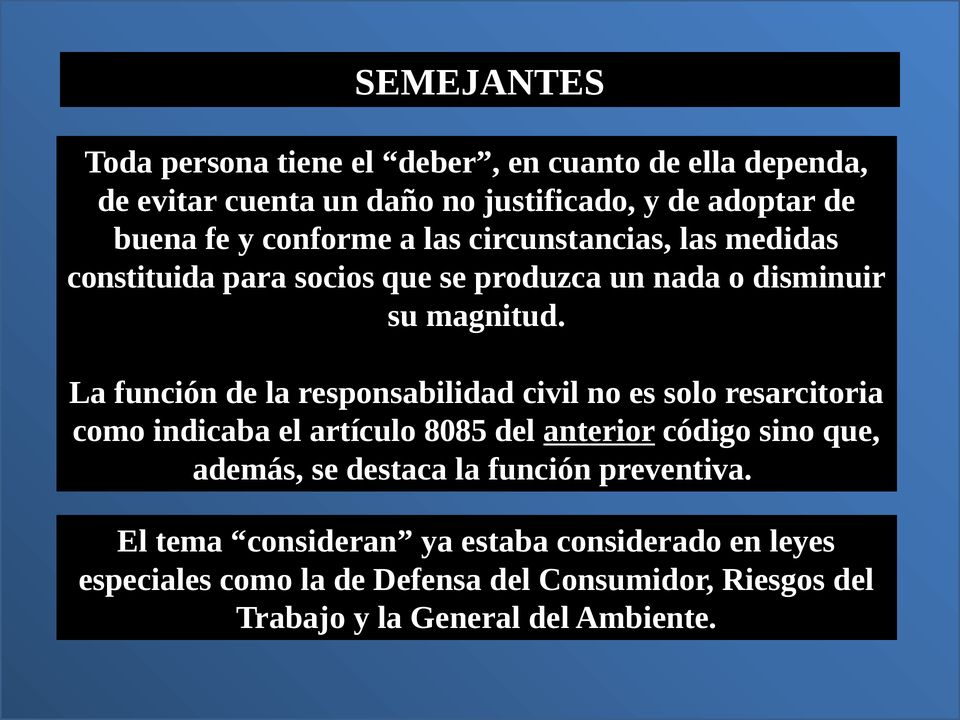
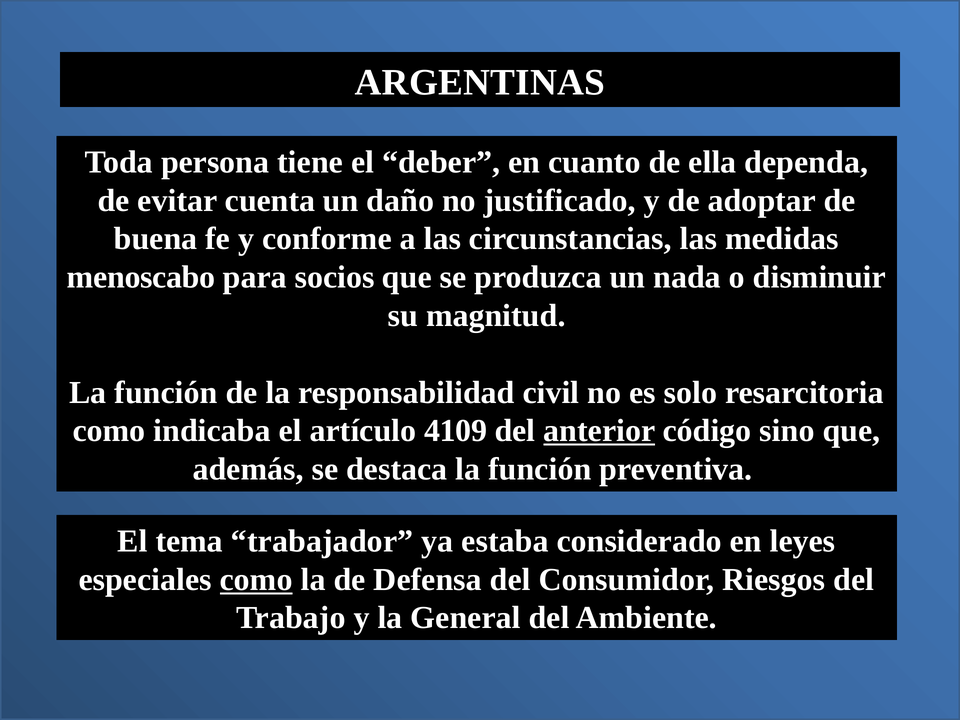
SEMEJANTES: SEMEJANTES -> ARGENTINAS
constituida: constituida -> menoscabo
8085: 8085 -> 4109
consideran: consideran -> trabajador
como at (256, 580) underline: none -> present
